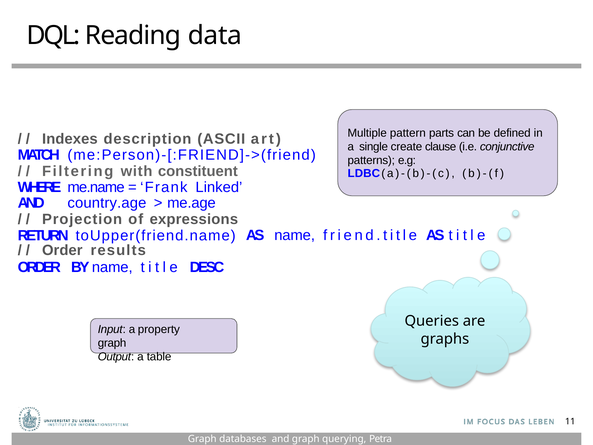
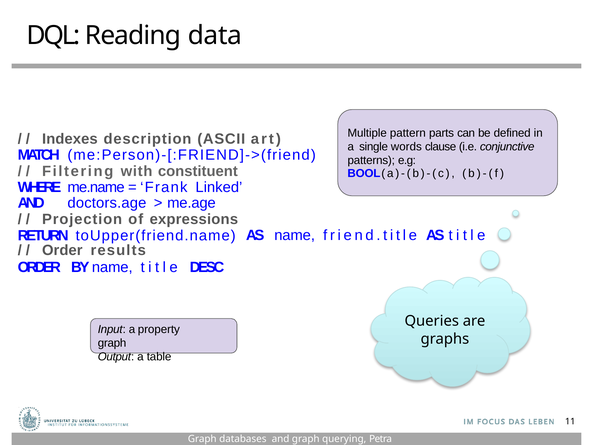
create: create -> words
LDBC: LDBC -> BOOL
country.age: country.age -> doctors.age
